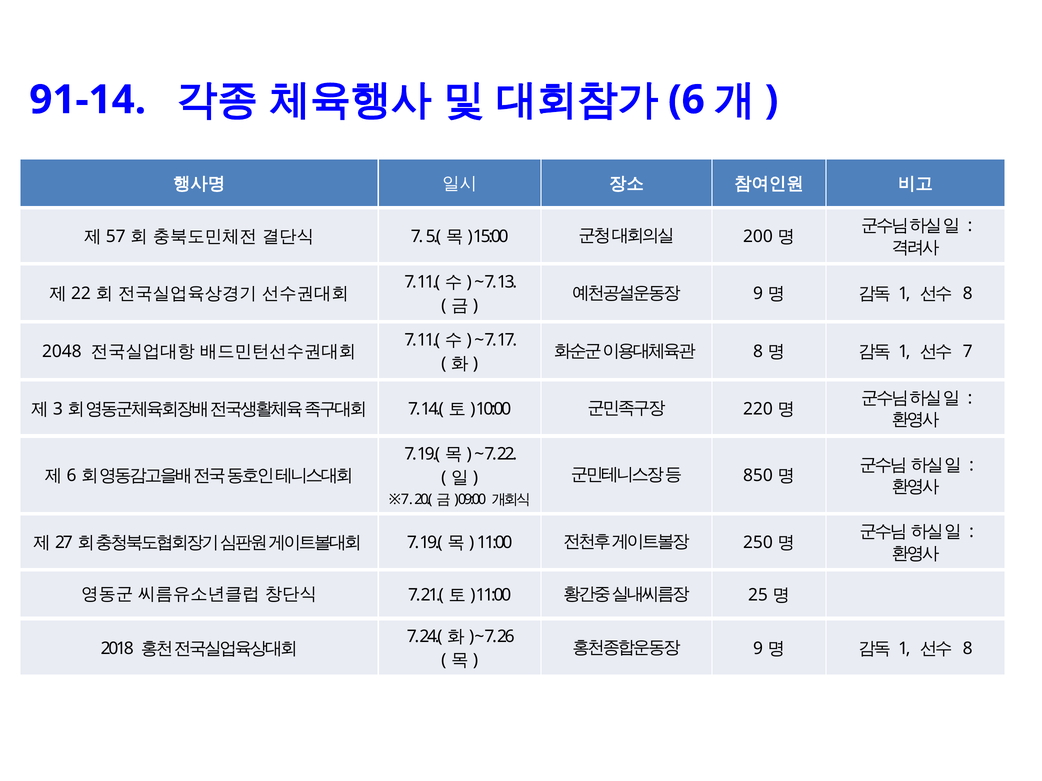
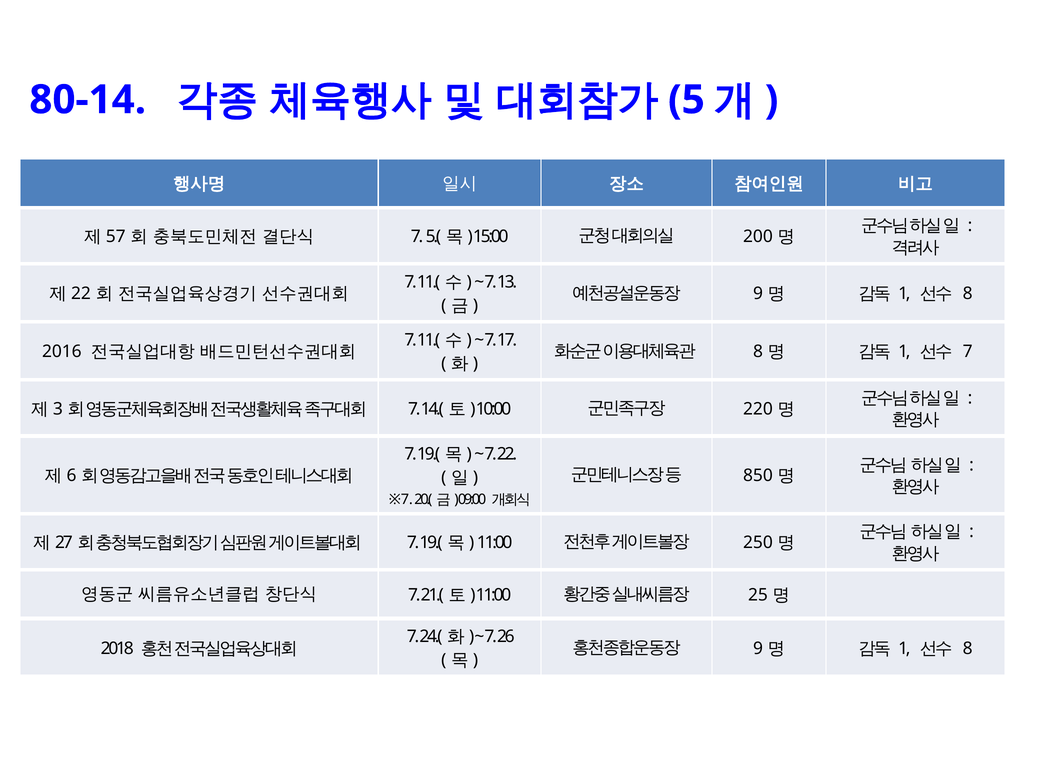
91-14: 91-14 -> 80-14
6 at (686, 100): 6 -> 5
2048: 2048 -> 2016
